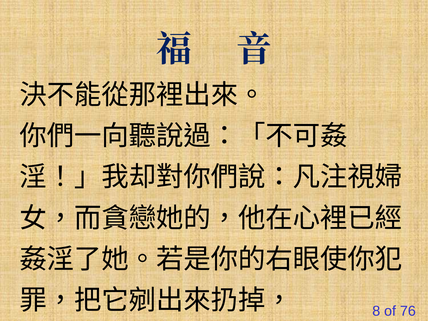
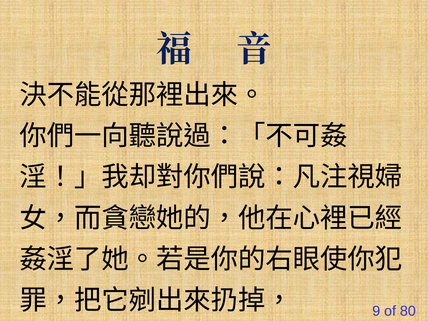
8: 8 -> 9
76: 76 -> 80
